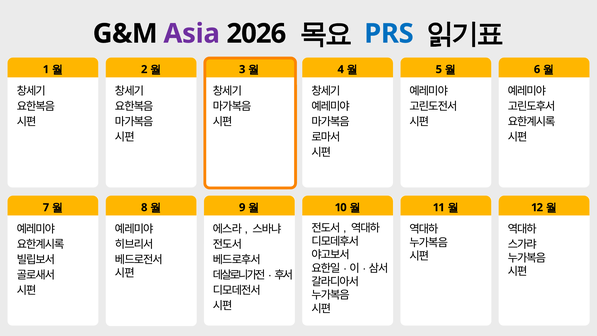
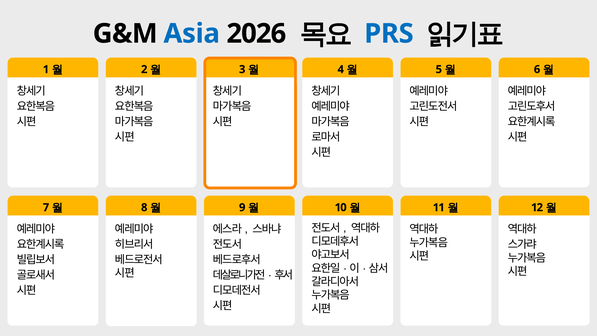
Asia colour: purple -> blue
